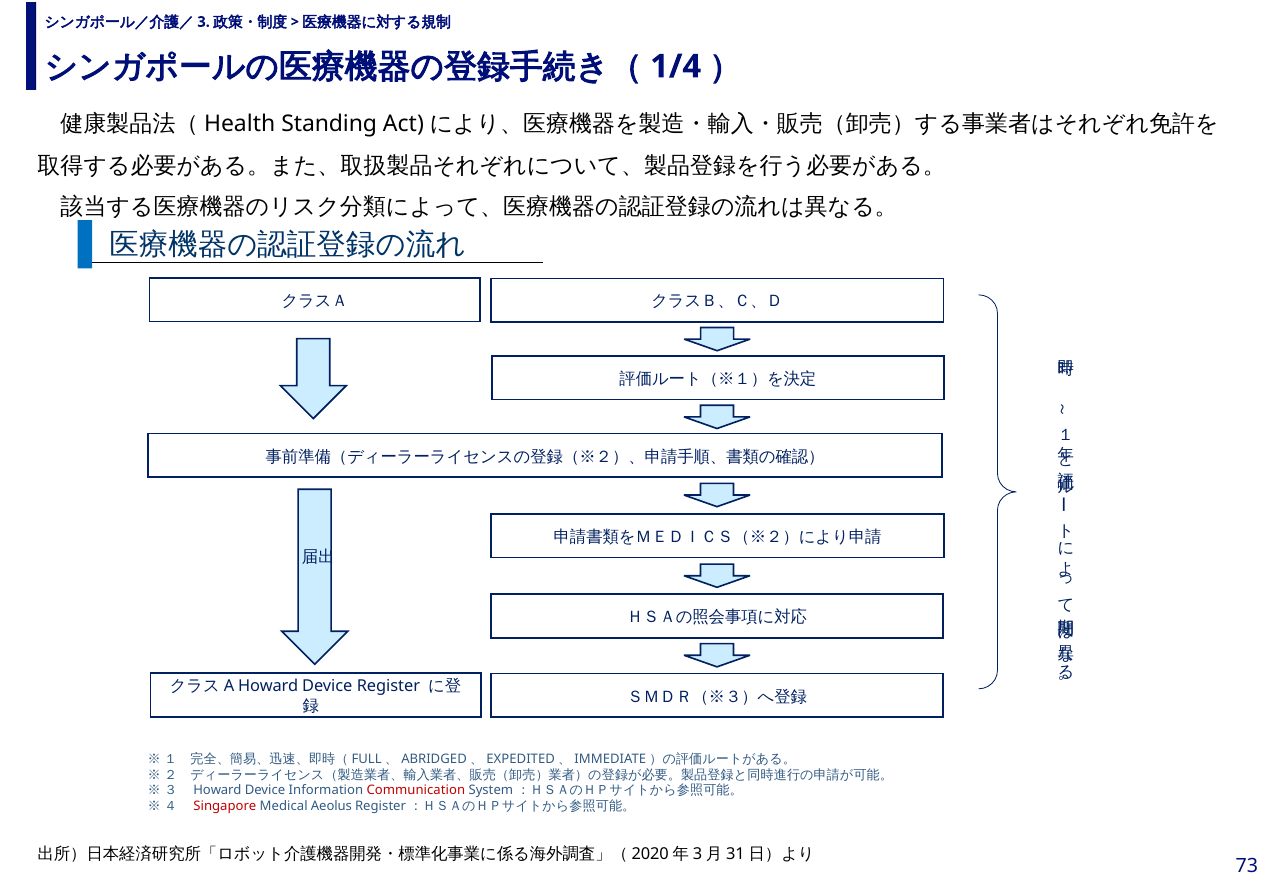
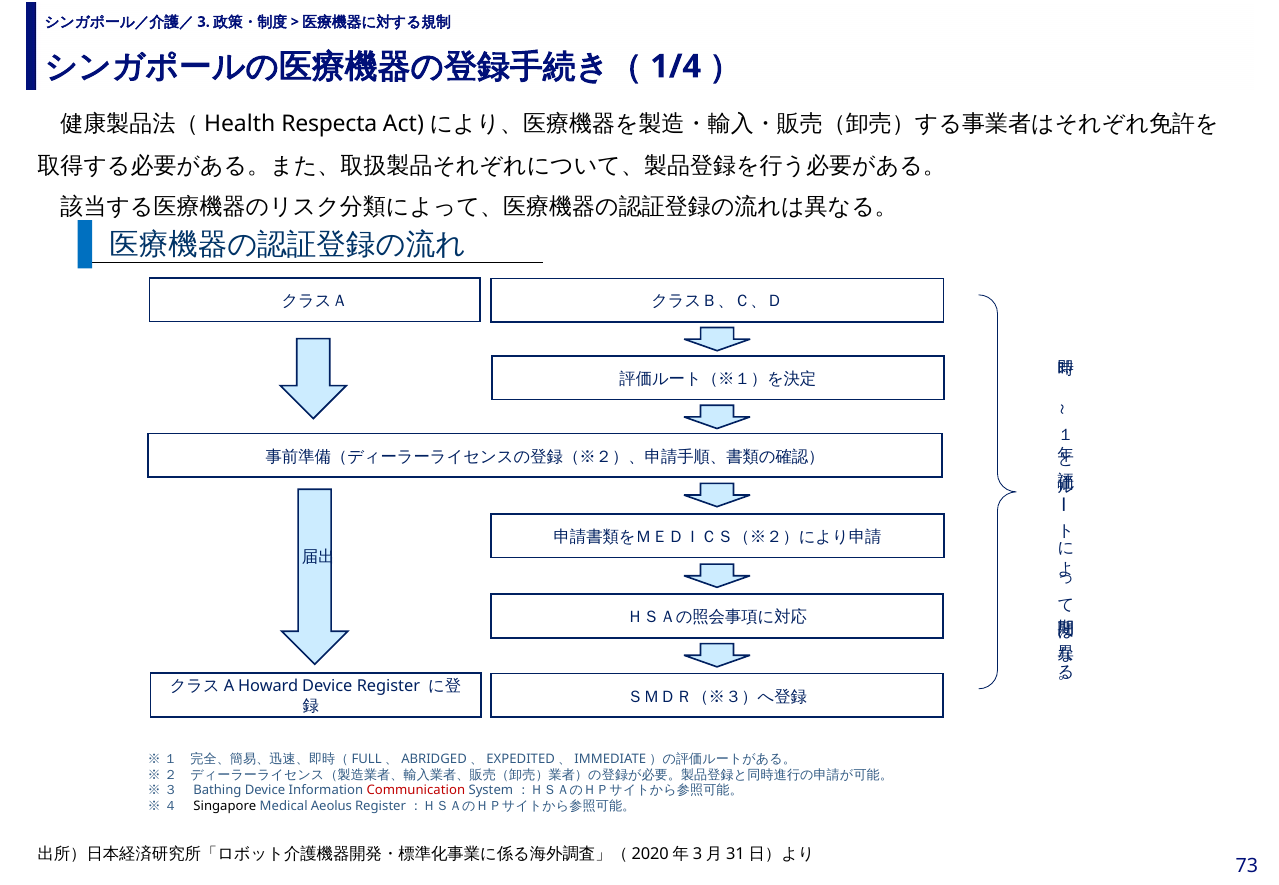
Standing: Standing -> Respecta
※３ Howard: Howard -> Bathing
Singapore colour: red -> black
